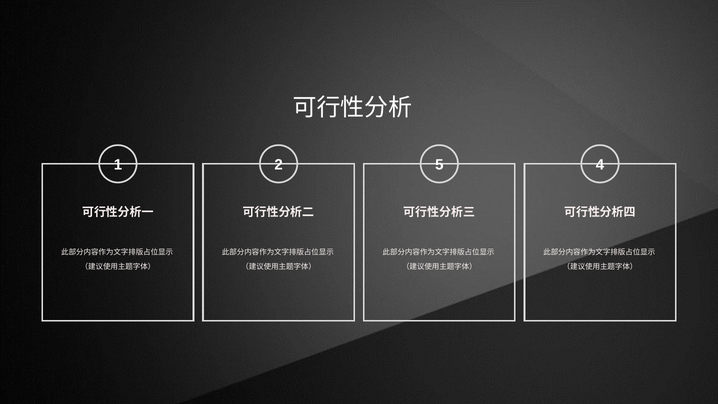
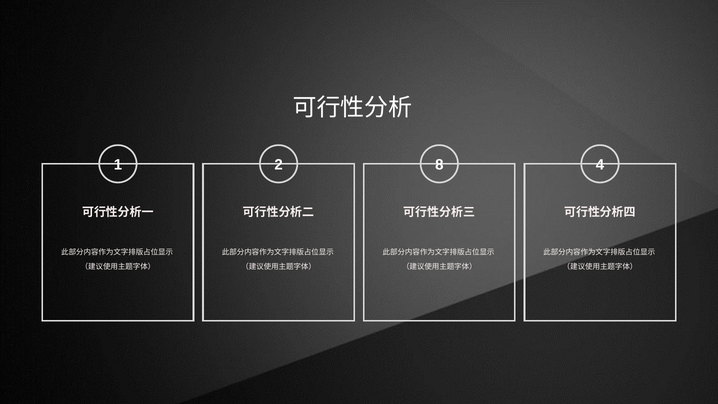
5: 5 -> 8
